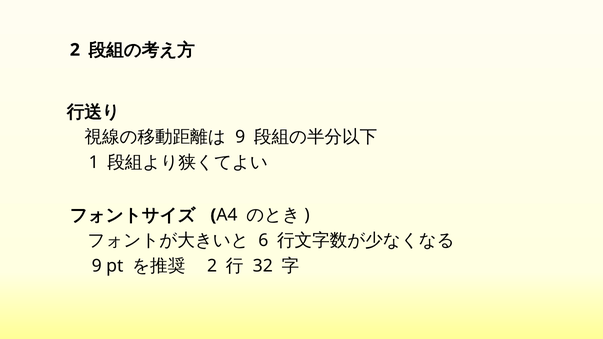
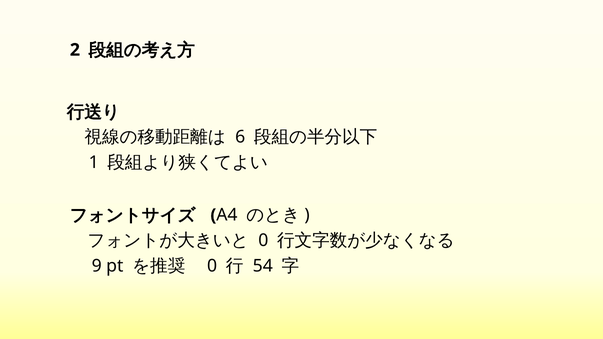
9 at (240, 137): 9 -> 6
6 at (263, 241): 6 -> 0
2 at (212, 266): 2 -> 0
32: 32 -> 54
